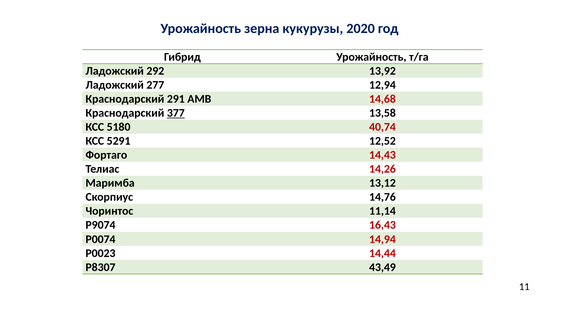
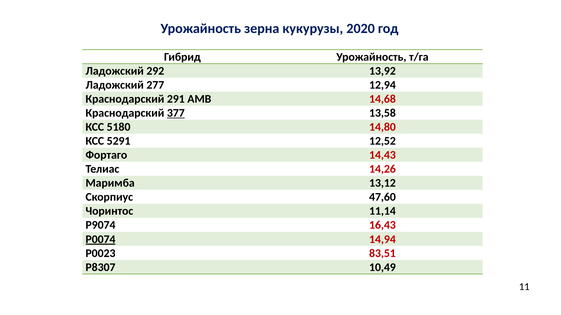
40,74: 40,74 -> 14,80
14,76: 14,76 -> 47,60
Р0074 underline: none -> present
14,44: 14,44 -> 83,51
43,49: 43,49 -> 10,49
